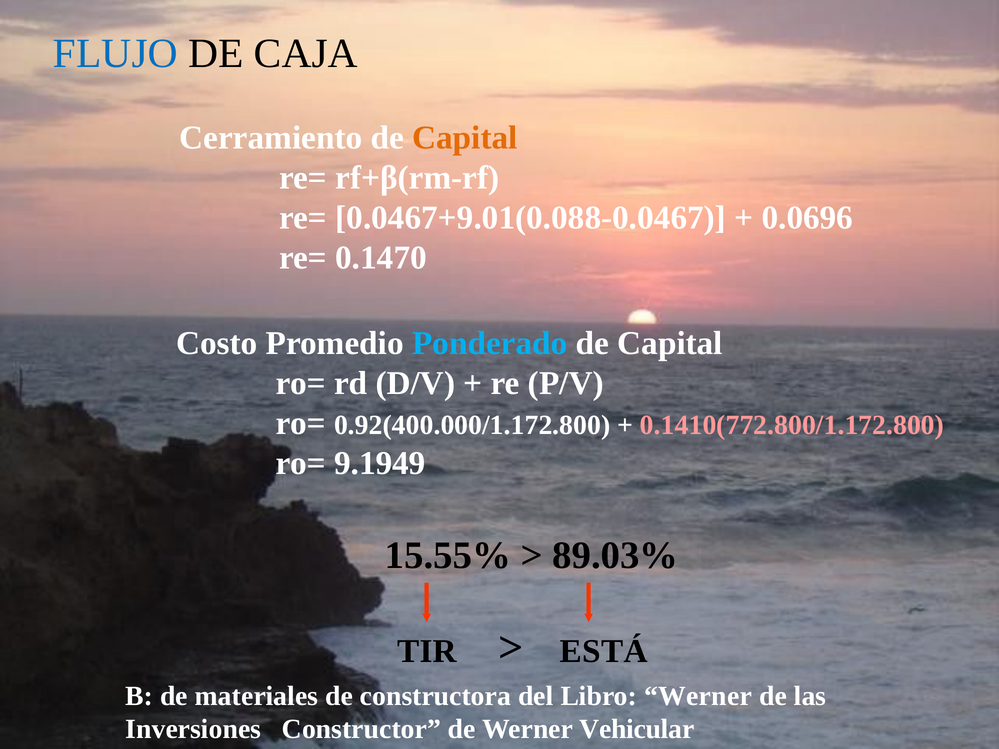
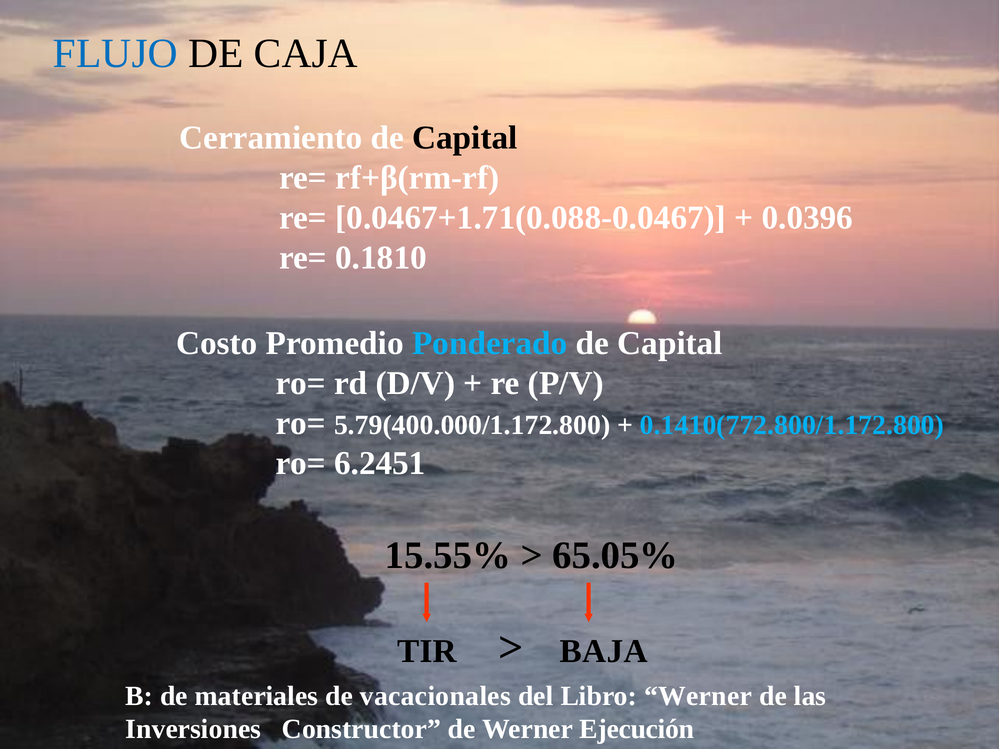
Capital at (465, 138) colour: orange -> black
0.0467+9.01(0.088-0.0467: 0.0467+9.01(0.088-0.0467 -> 0.0467+1.71(0.088-0.0467
0.0696: 0.0696 -> 0.0396
0.1470: 0.1470 -> 0.1810
0.92(400.000/1.172.800: 0.92(400.000/1.172.800 -> 5.79(400.000/1.172.800
0.1410(772.800/1.172.800 colour: pink -> light blue
9.1949: 9.1949 -> 6.2451
89.03%: 89.03% -> 65.05%
ESTÁ: ESTÁ -> BAJA
constructora: constructora -> vacacionales
Vehicular: Vehicular -> Ejecución
